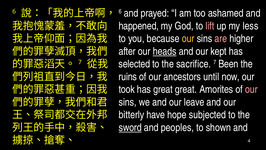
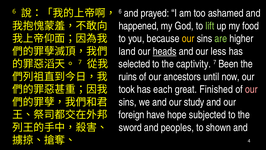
lift colour: pink -> light green
less: less -> food
are colour: pink -> light green
after: after -> land
kept: kept -> less
sacrifice: sacrifice -> captivity
has great: great -> each
Amorites: Amorites -> Finished
leave: leave -> study
bitterly: bitterly -> foreign
sword underline: present -> none
